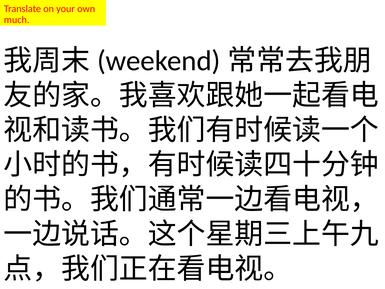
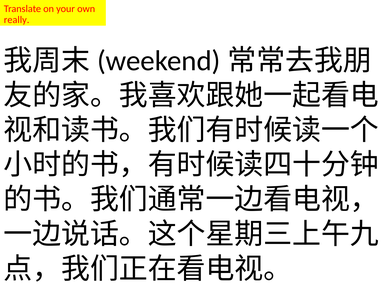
much: much -> really
